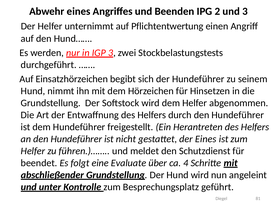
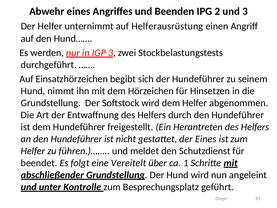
Pflichtentwertung: Pflichtentwertung -> Helferausrüstung
Evaluate: Evaluate -> Vereitelt
4: 4 -> 1
